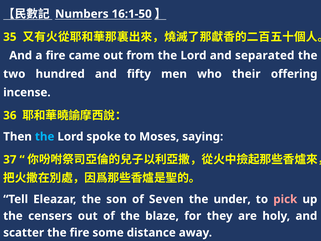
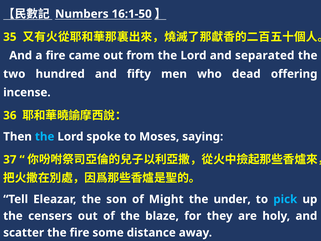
their: their -> dead
Seven: Seven -> Might
pick colour: pink -> light blue
